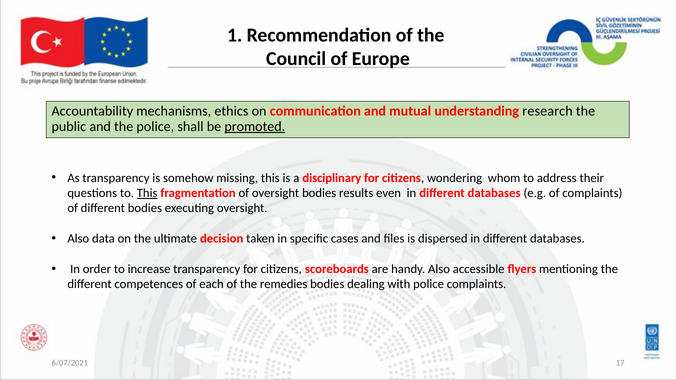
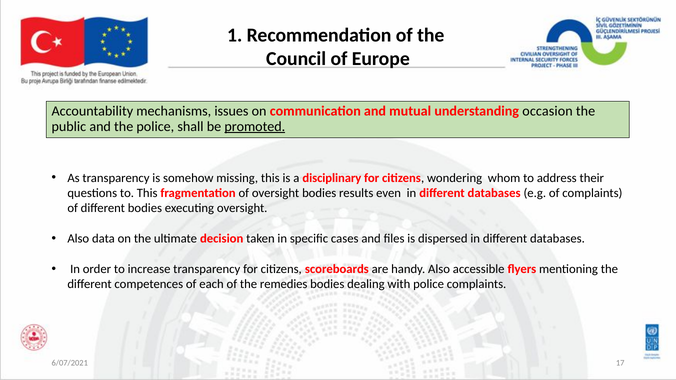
ethics: ethics -> issues
research: research -> occasion
This at (147, 193) underline: present -> none
